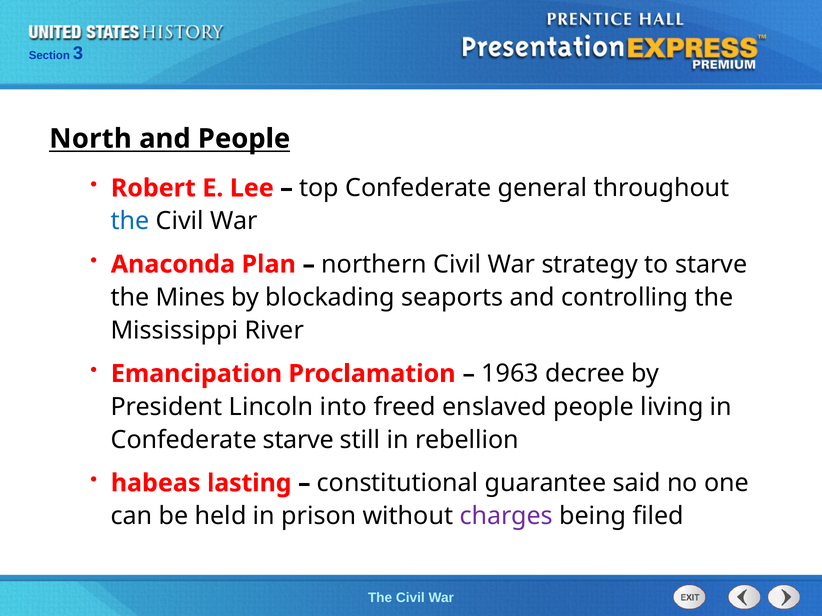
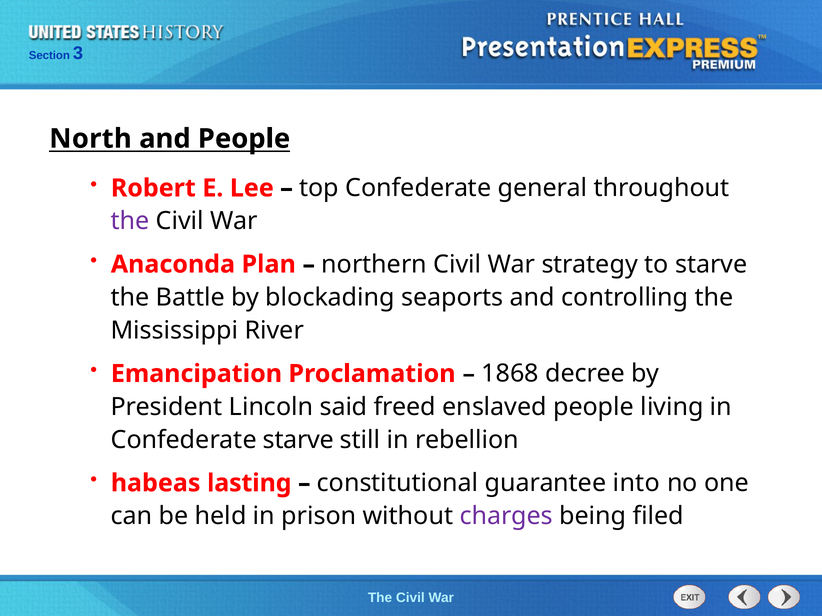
the at (130, 221) colour: blue -> purple
Mines: Mines -> Battle
1963: 1963 -> 1868
into: into -> said
said: said -> into
